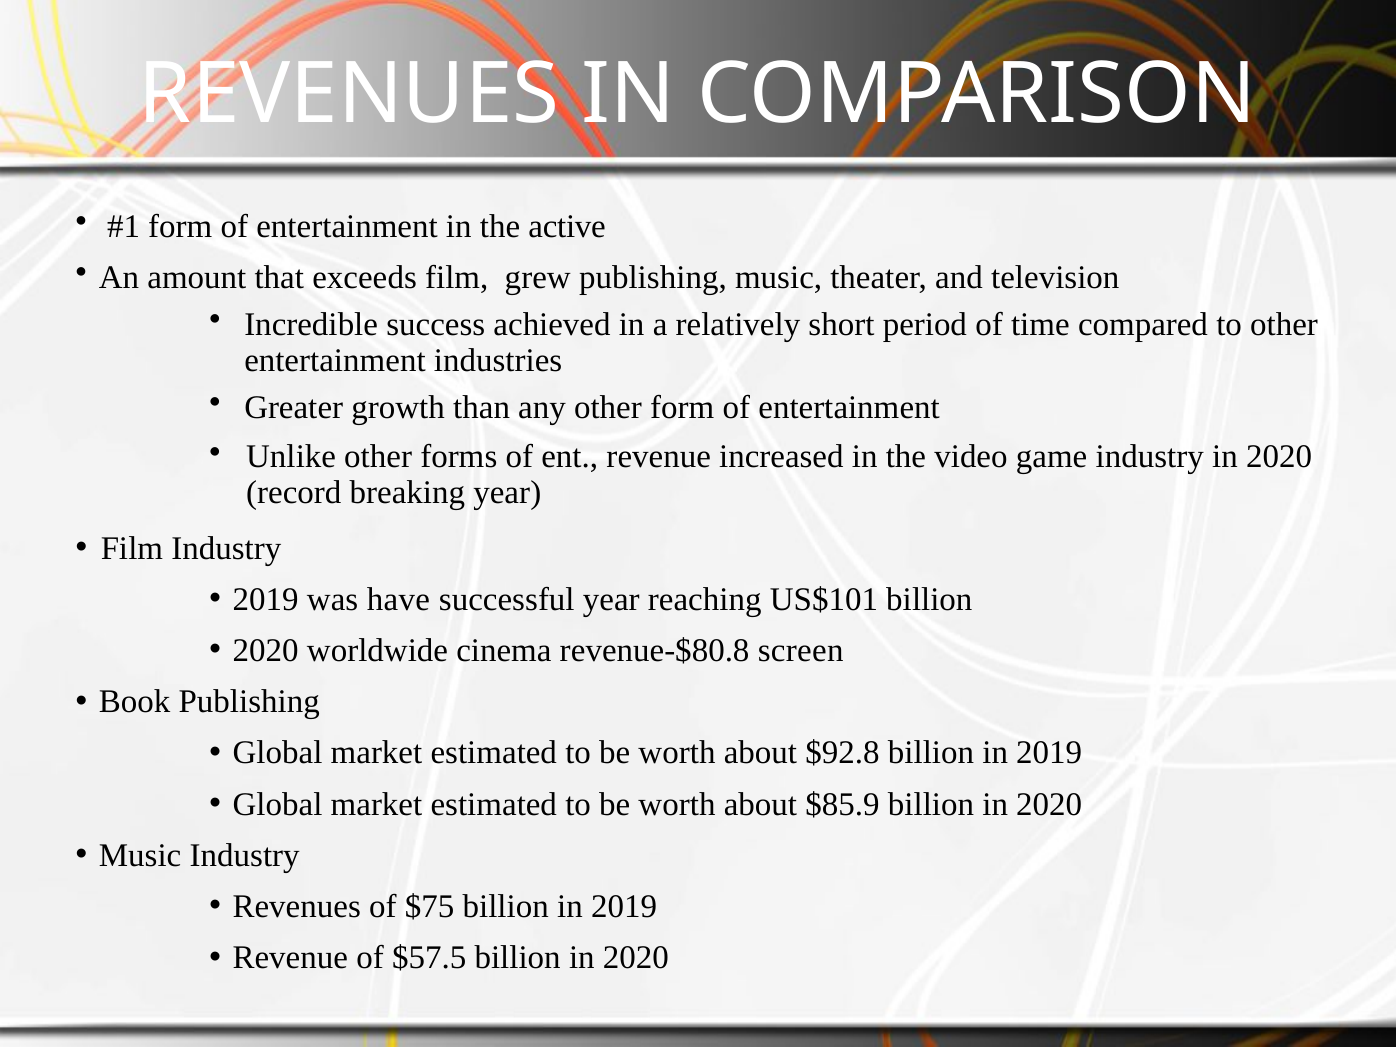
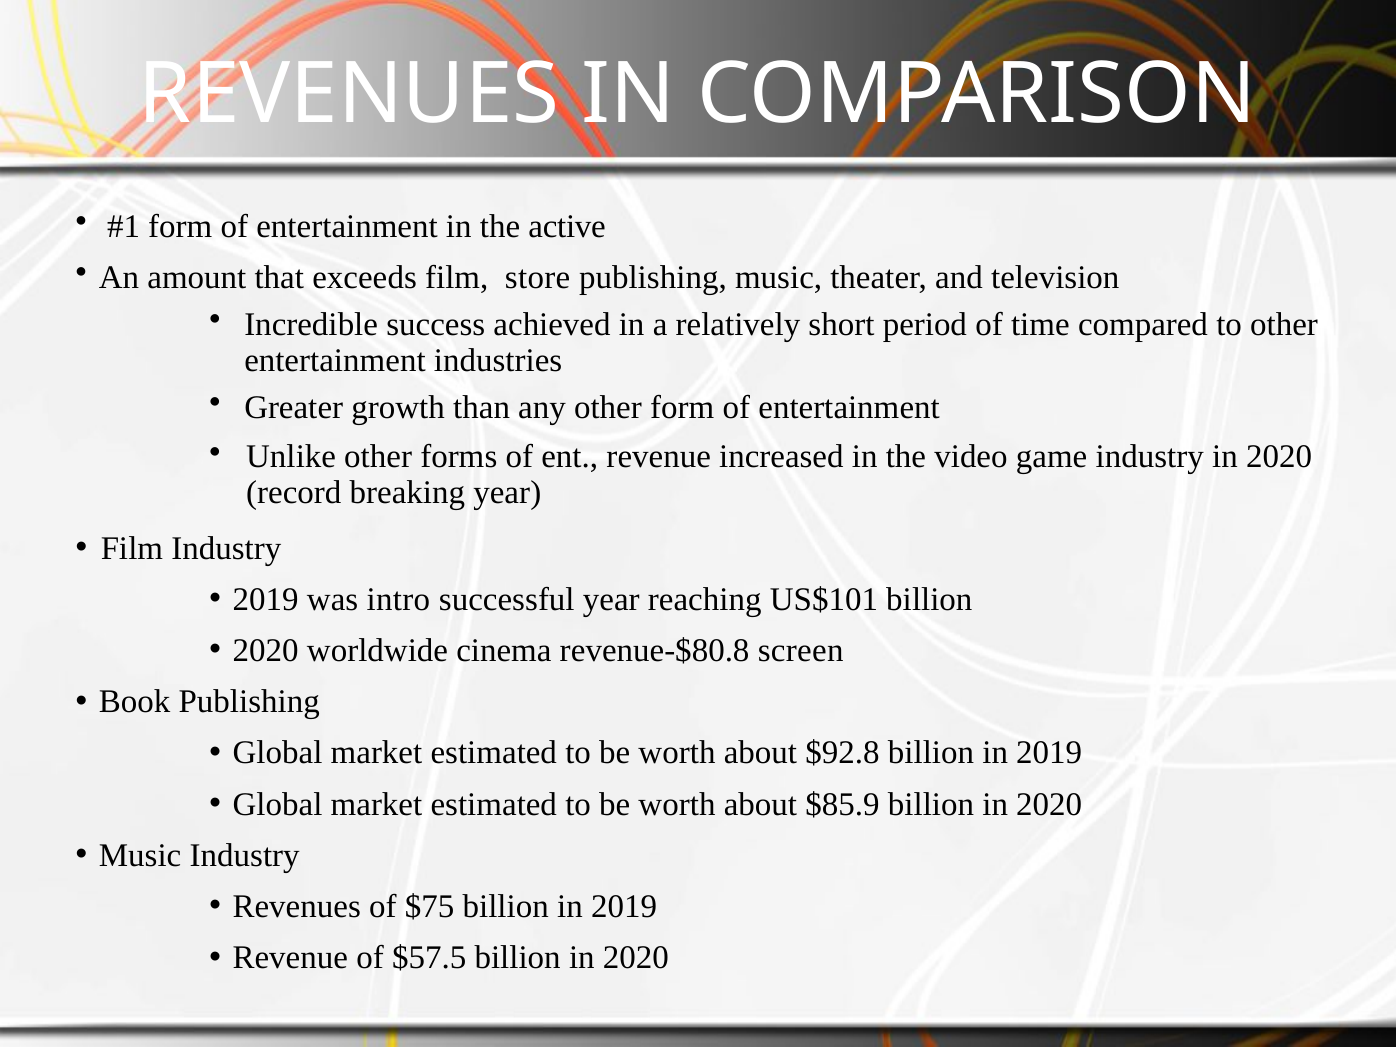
grew: grew -> store
have: have -> intro
